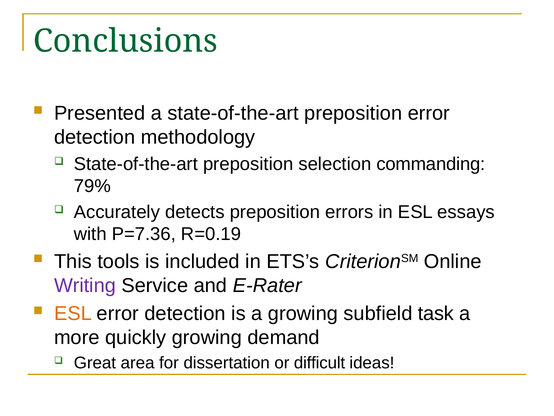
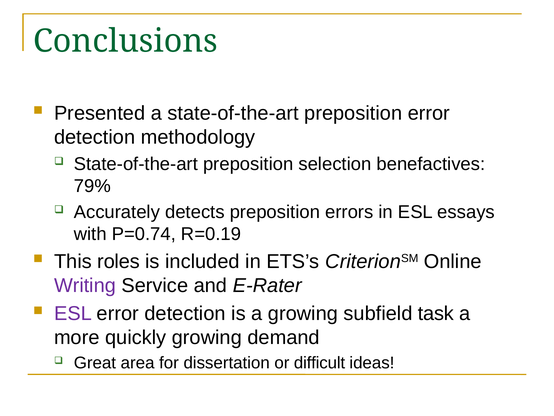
commanding: commanding -> benefactives
P=7.36: P=7.36 -> P=0.74
tools: tools -> roles
ESL at (73, 313) colour: orange -> purple
